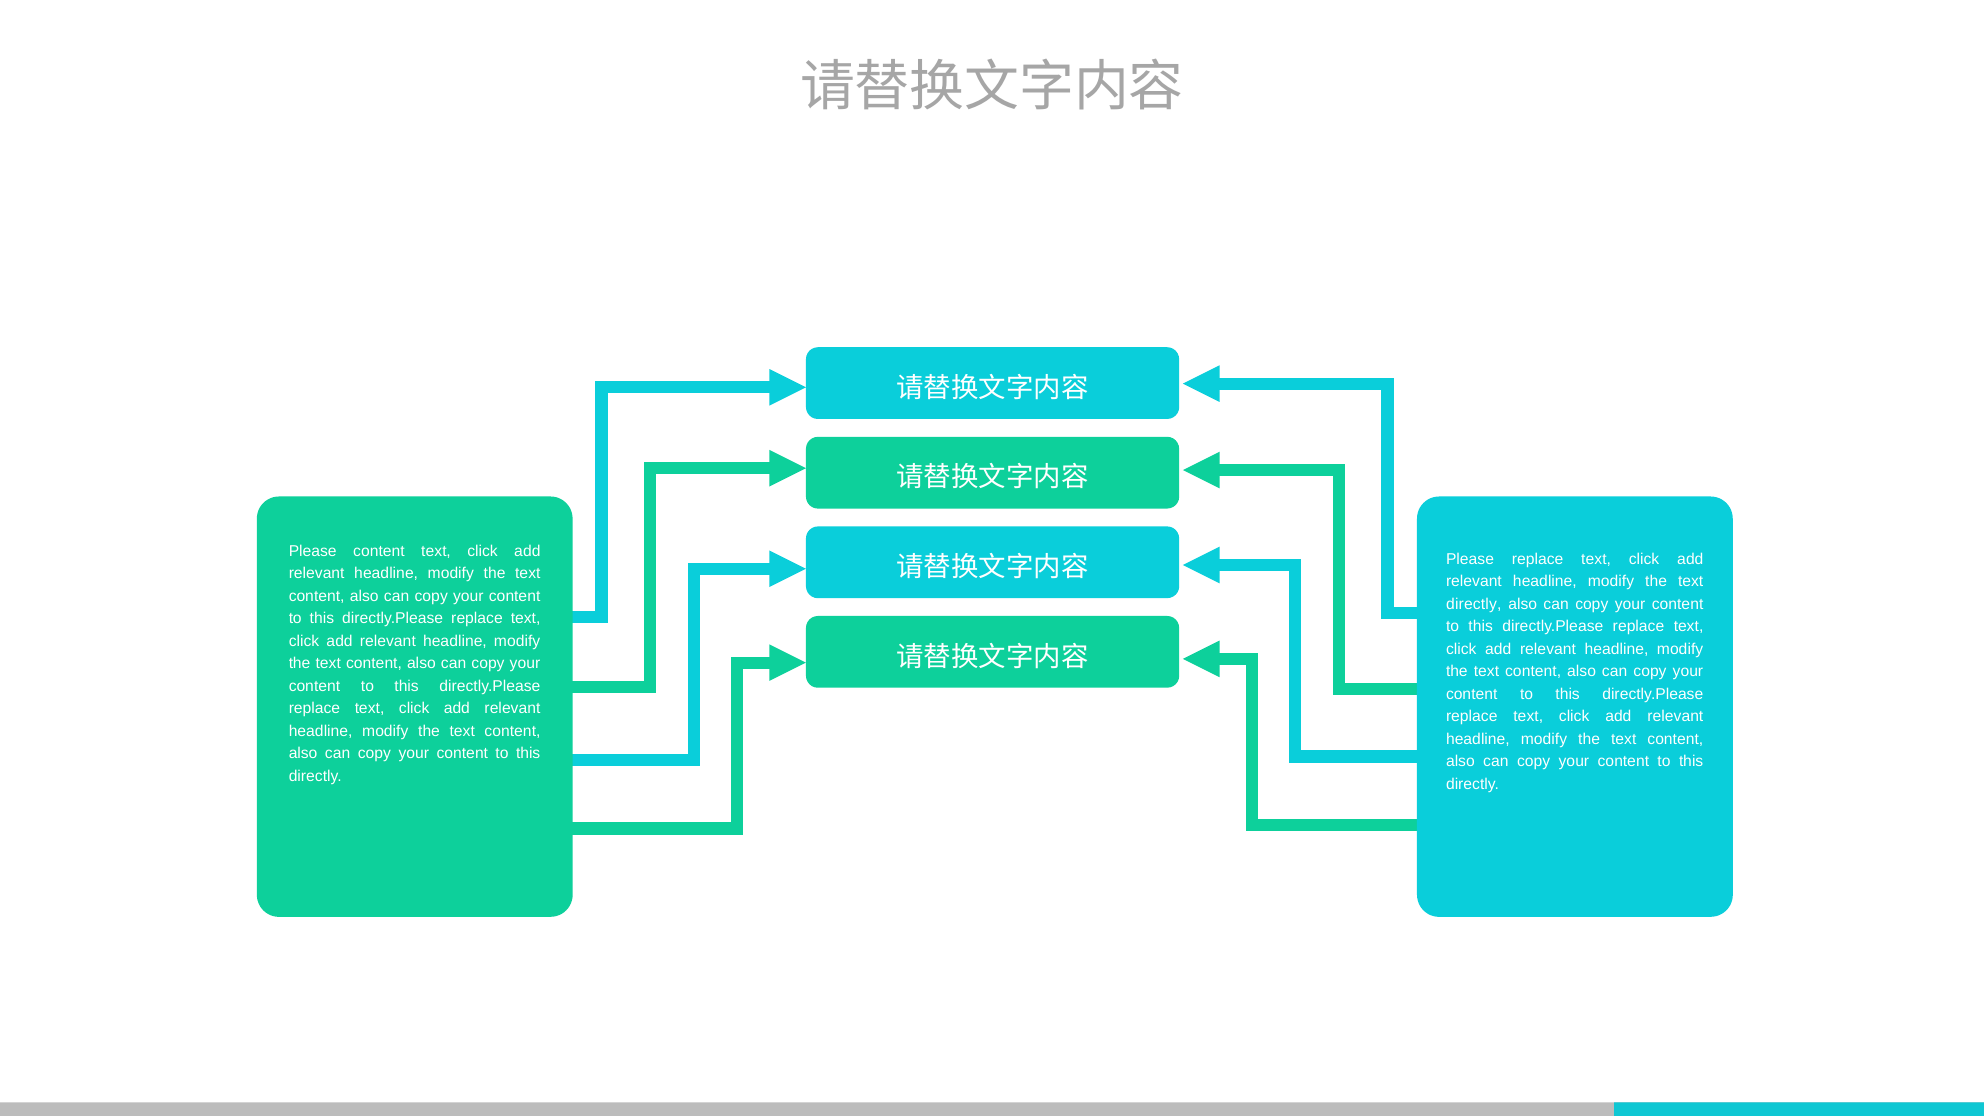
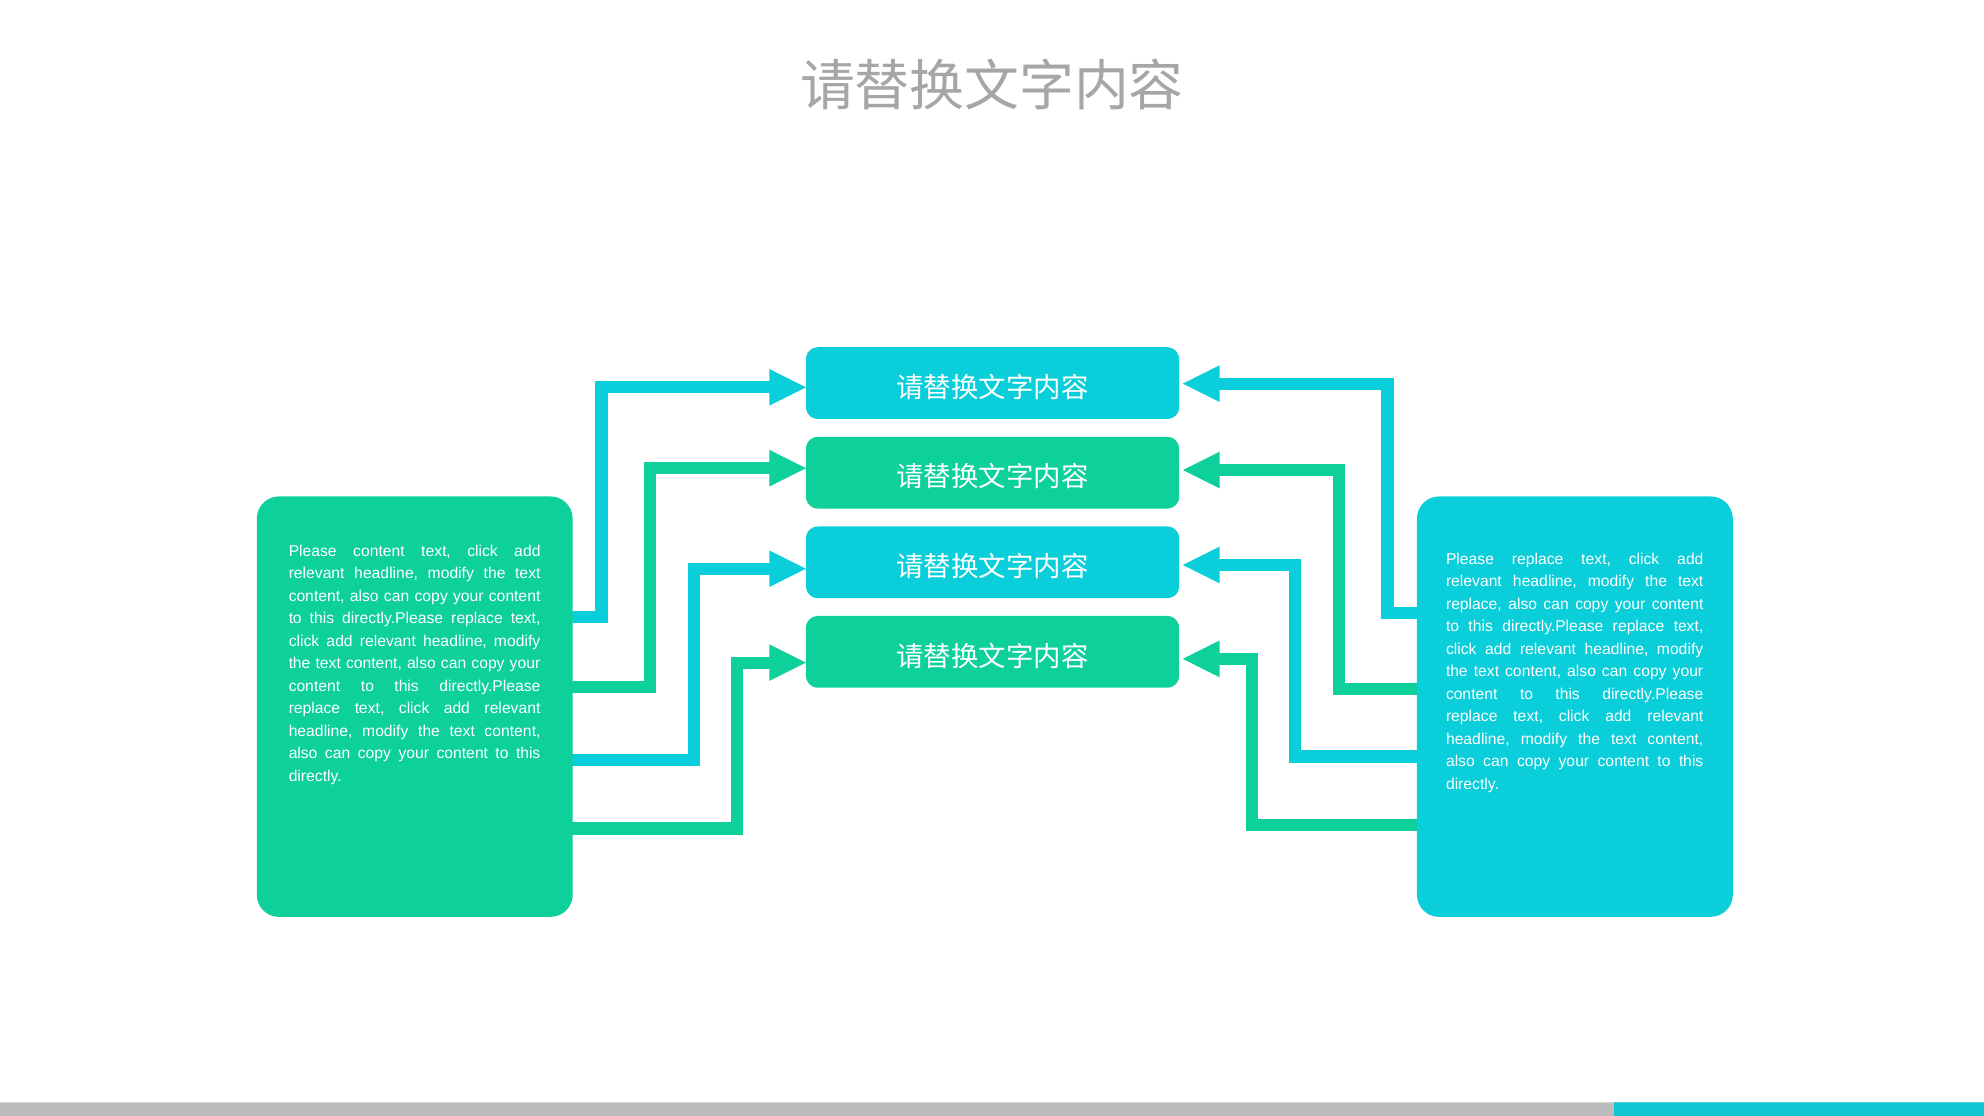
directly at (1474, 604): directly -> replace
